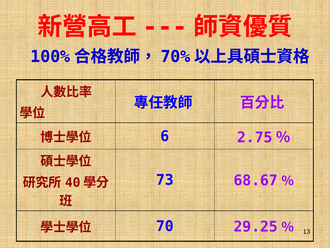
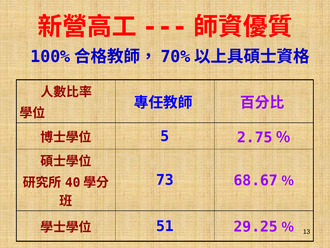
6: 6 -> 5
70: 70 -> 51
